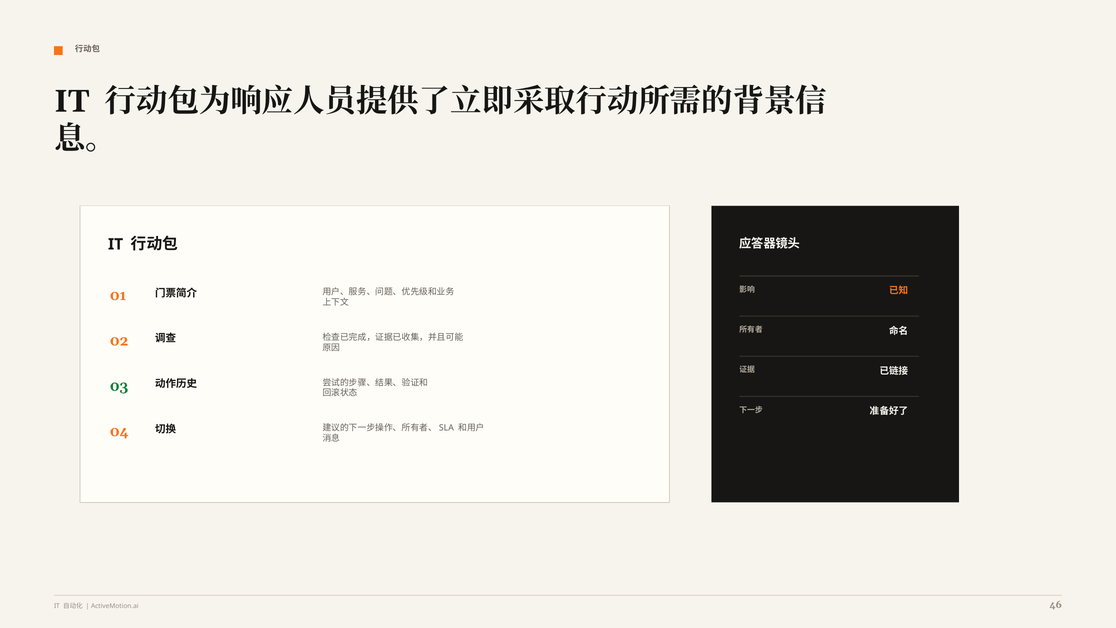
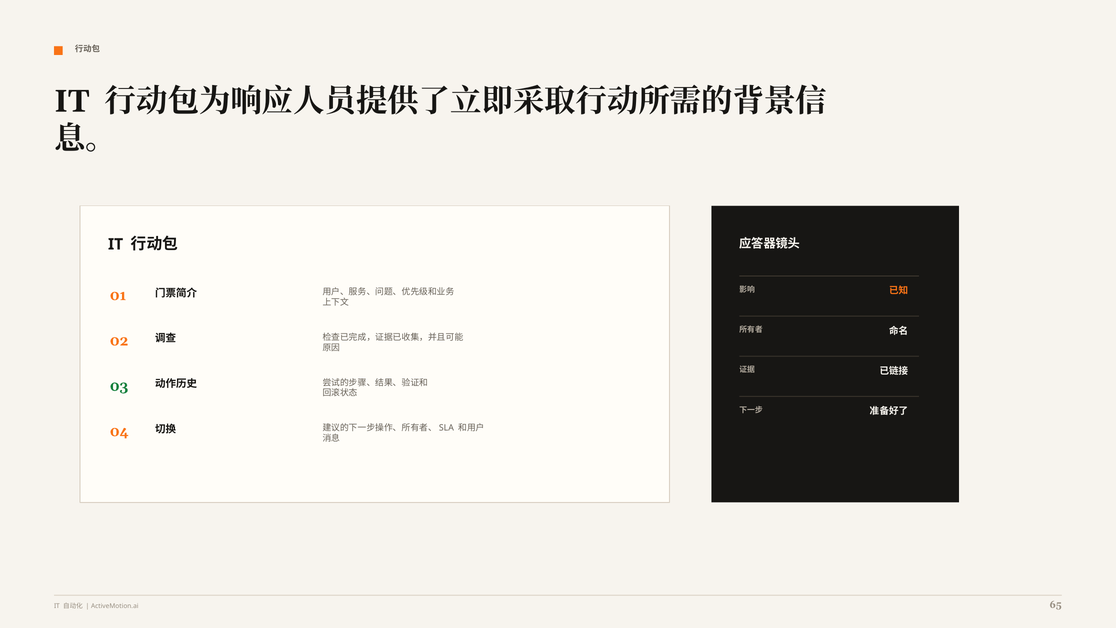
46: 46 -> 65
